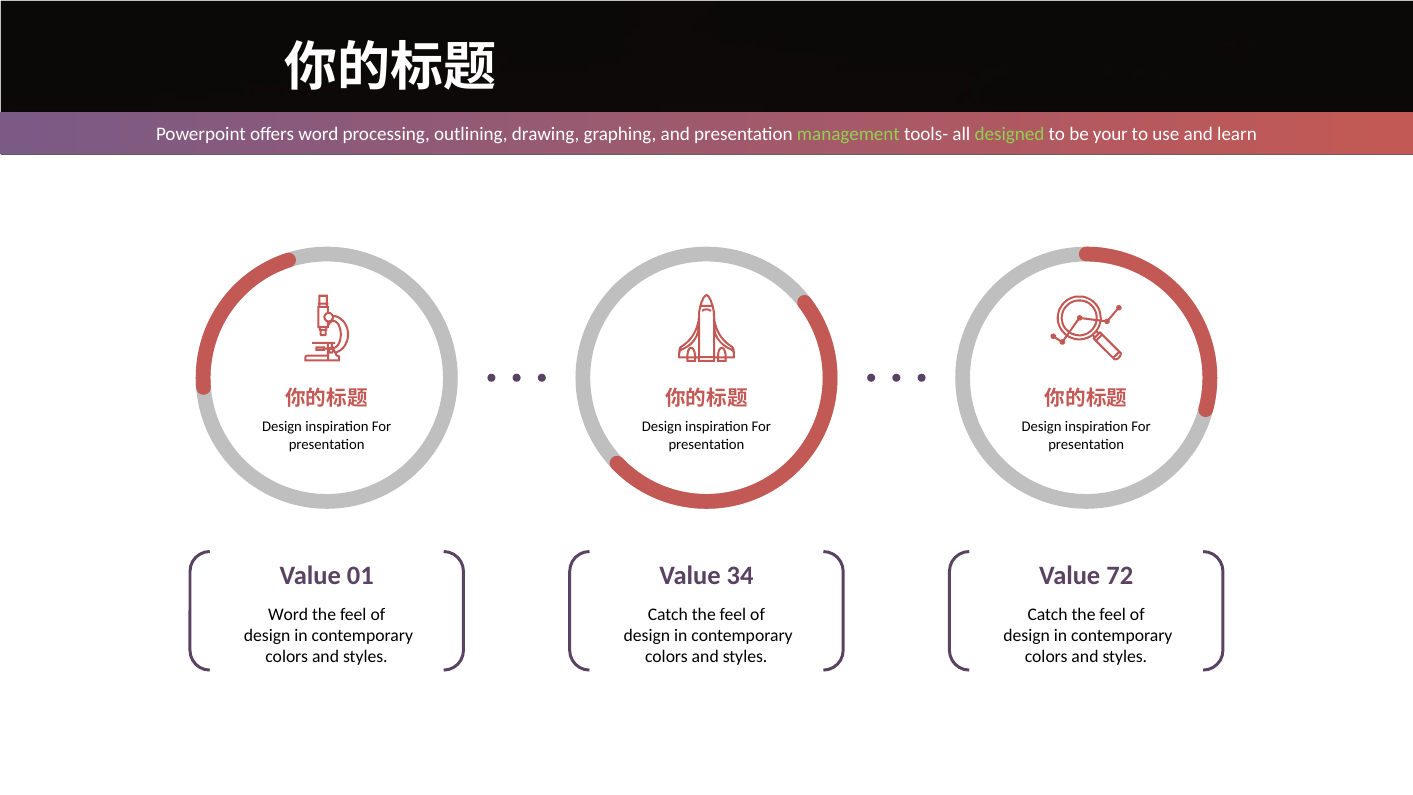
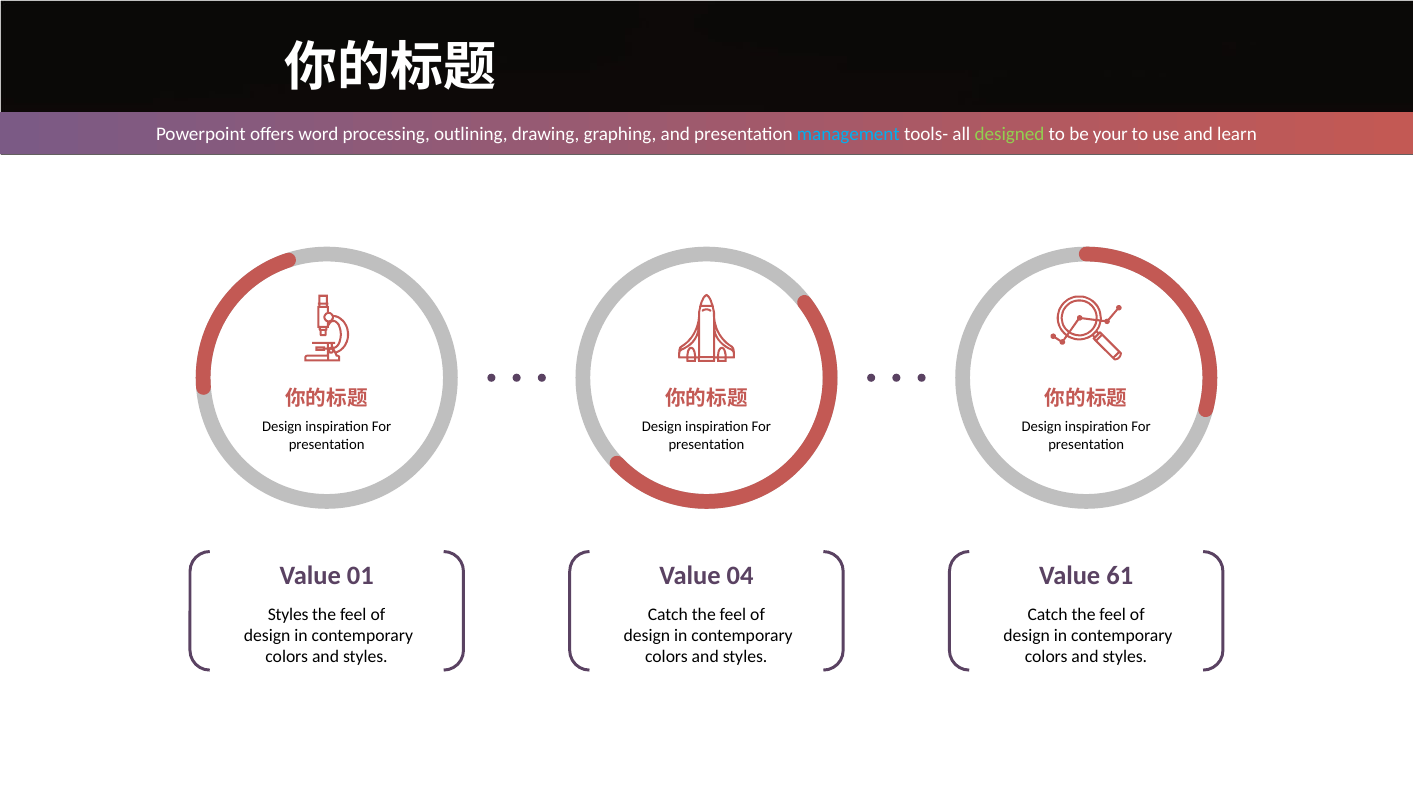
management colour: light green -> light blue
34: 34 -> 04
72: 72 -> 61
Word at (288, 615): Word -> Styles
